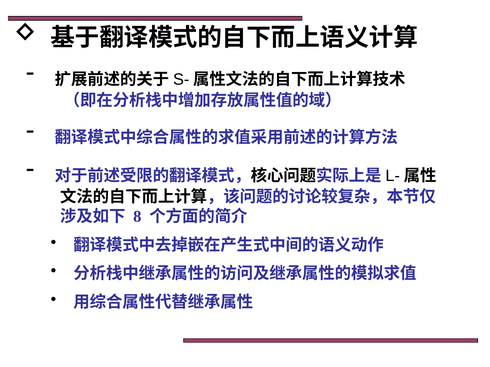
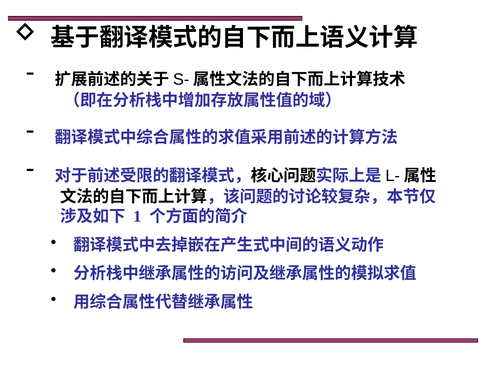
8: 8 -> 1
